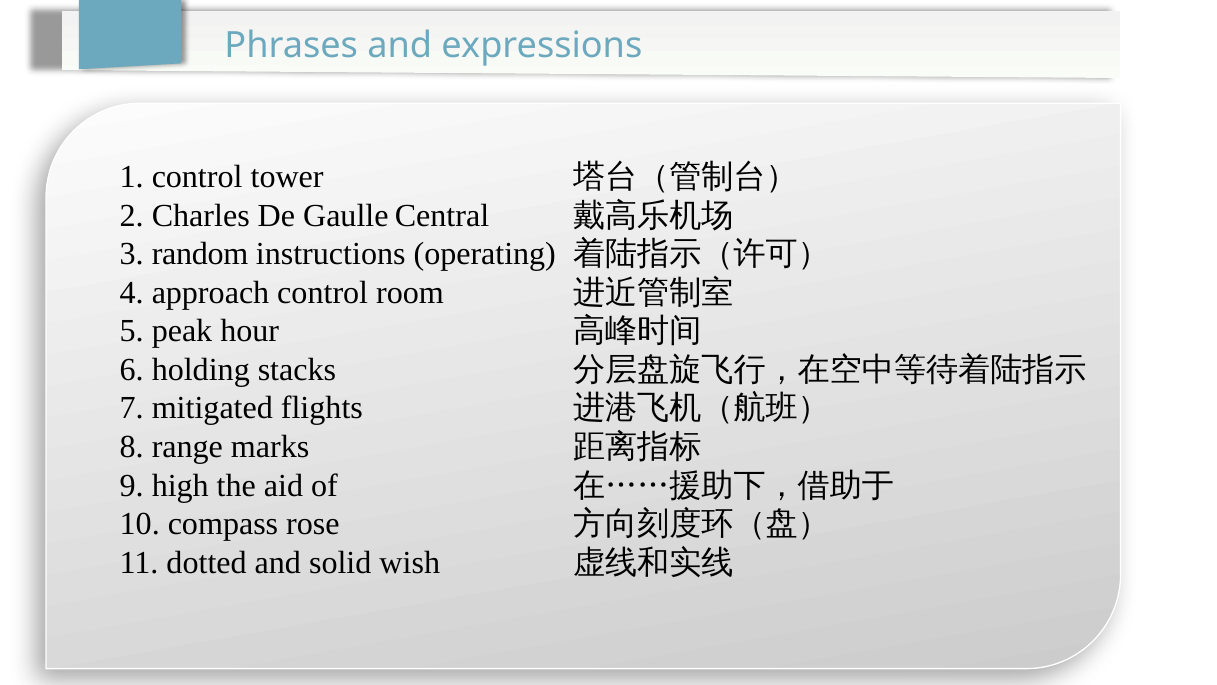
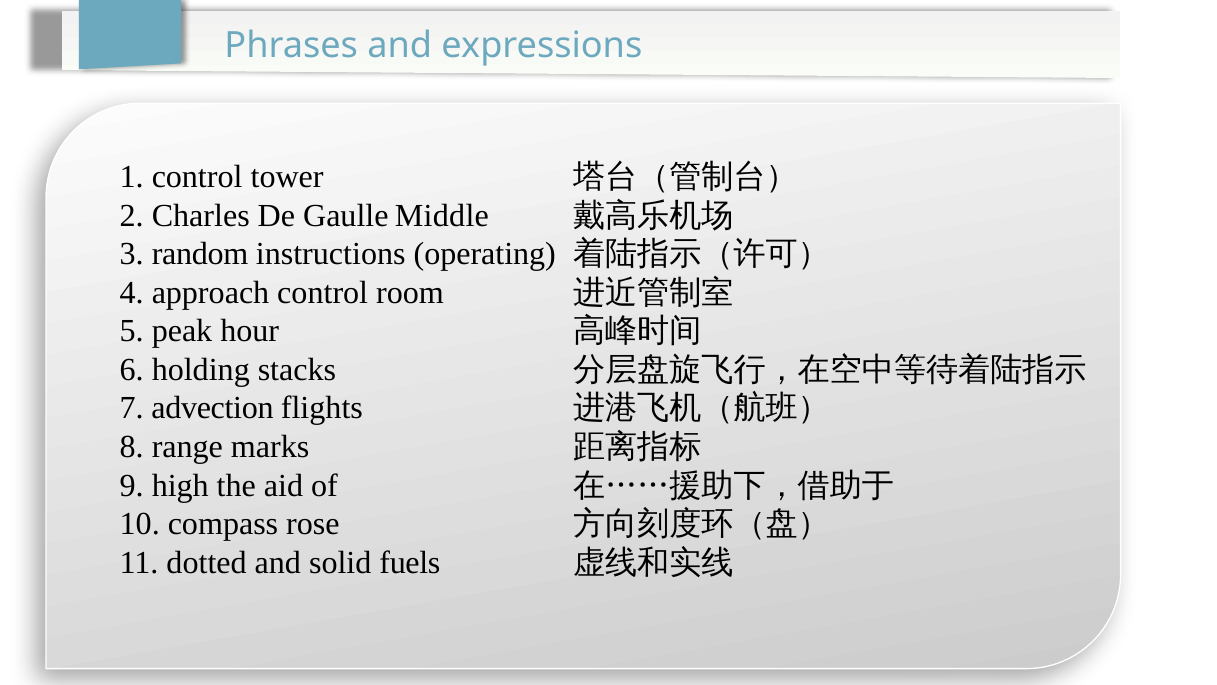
Central: Central -> Middle
mitigated: mitigated -> advection
wish: wish -> fuels
